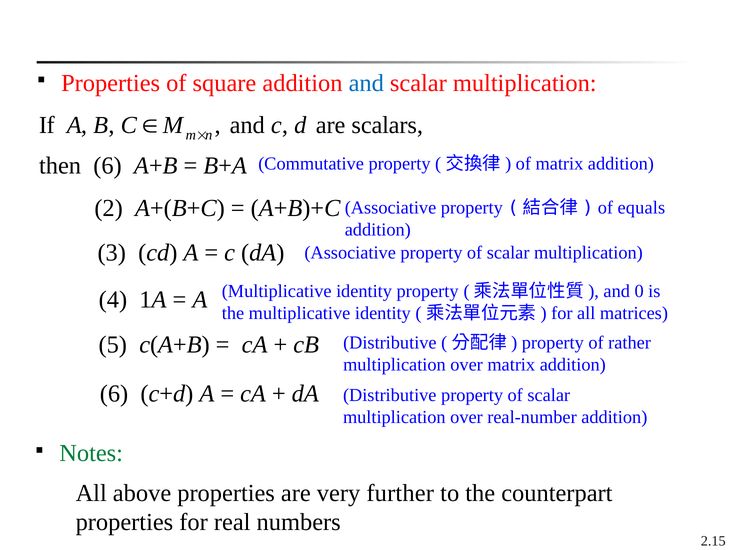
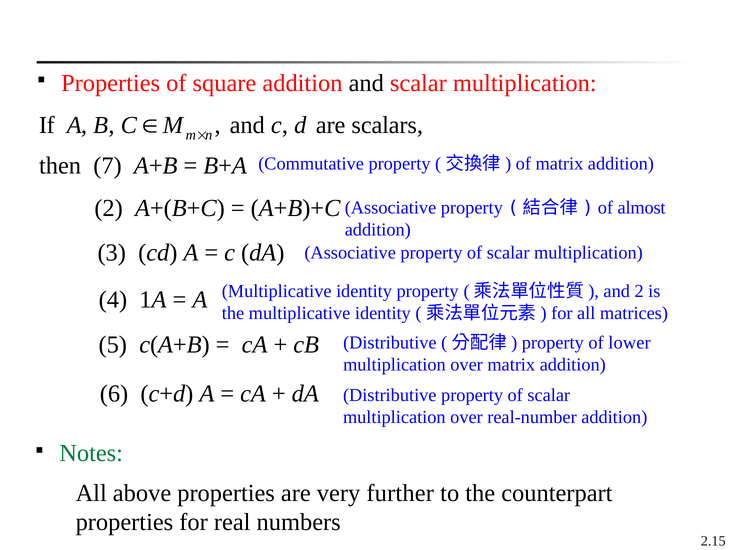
and at (366, 83) colour: blue -> black
then 6: 6 -> 7
equals: equals -> almost
and 0: 0 -> 2
rather: rather -> lower
